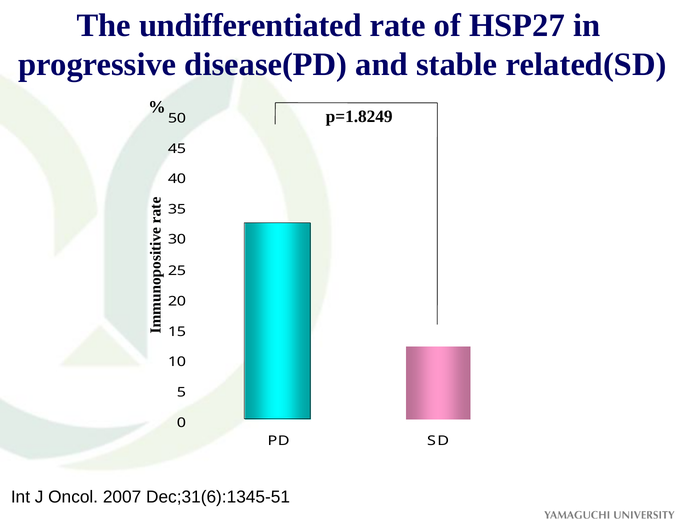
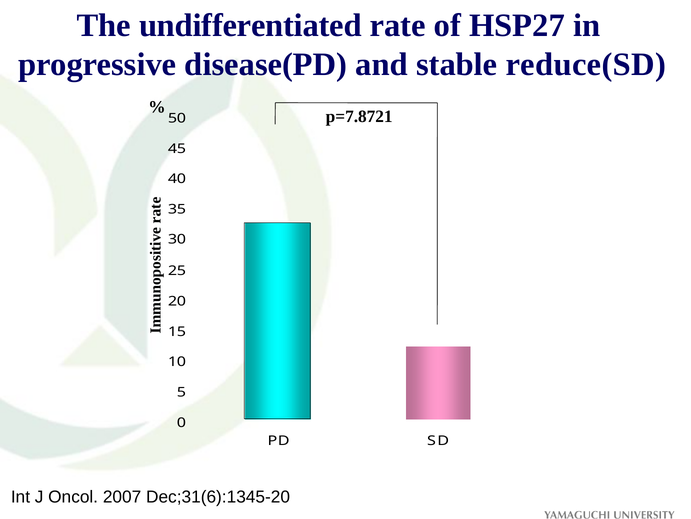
related(SD: related(SD -> reduce(SD
p=1.8249: p=1.8249 -> p=7.8721
Dec;31(6):1345-51: Dec;31(6):1345-51 -> Dec;31(6):1345-20
